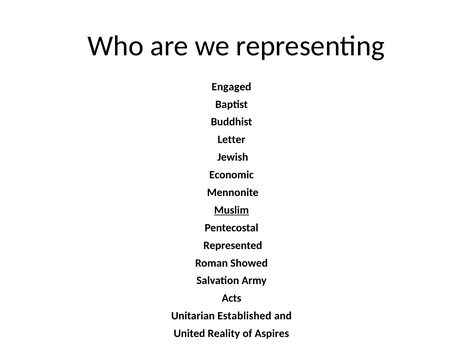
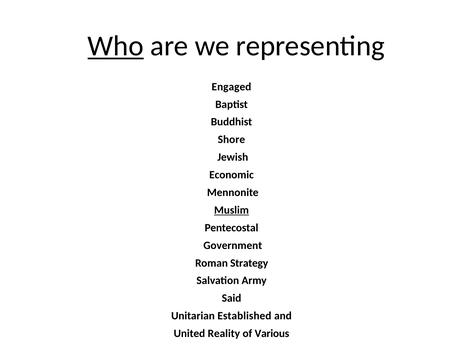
Who underline: none -> present
Letter: Letter -> Shore
Represented: Represented -> Government
Showed: Showed -> Strategy
Acts: Acts -> Said
Aspires: Aspires -> Various
